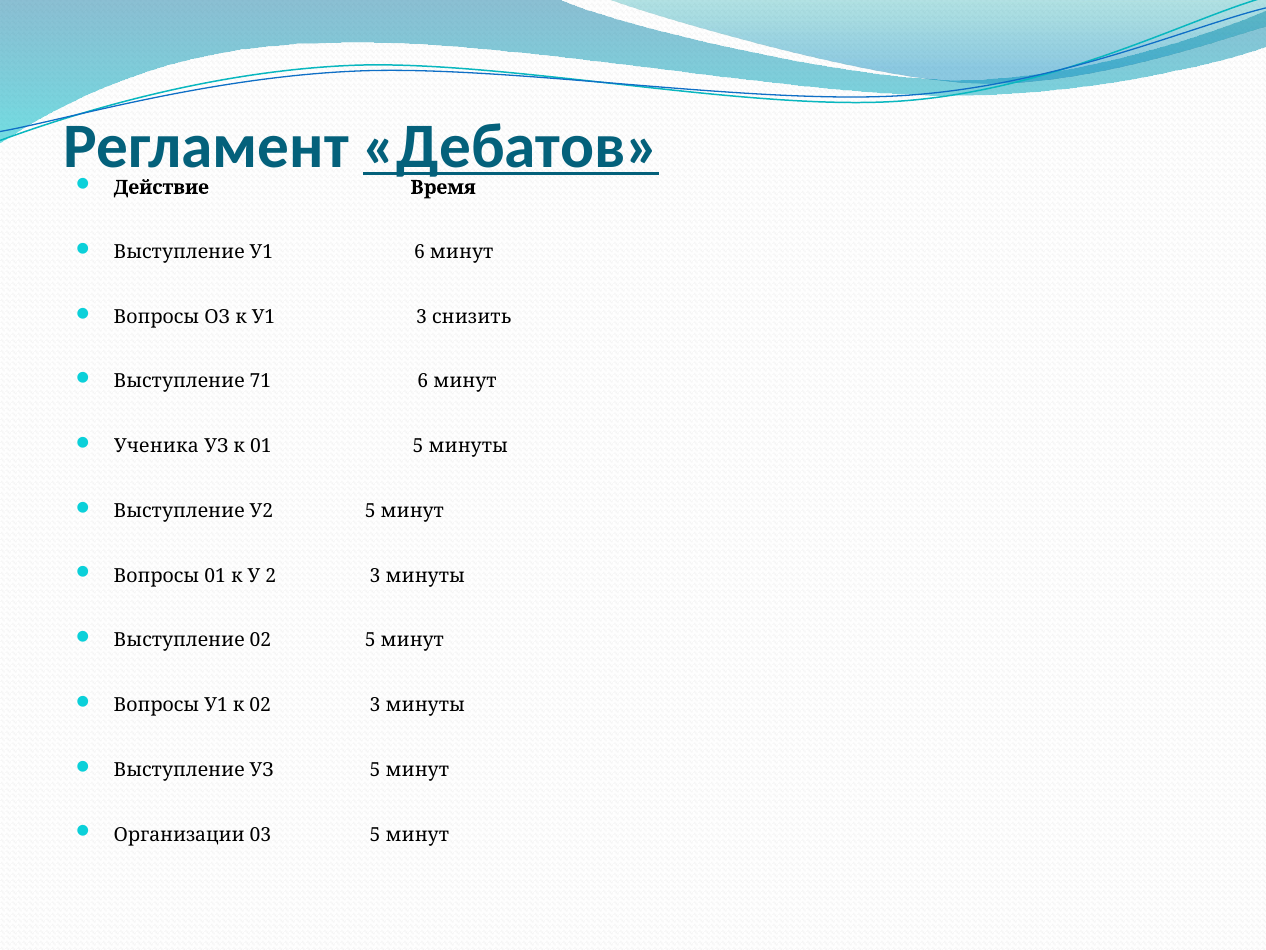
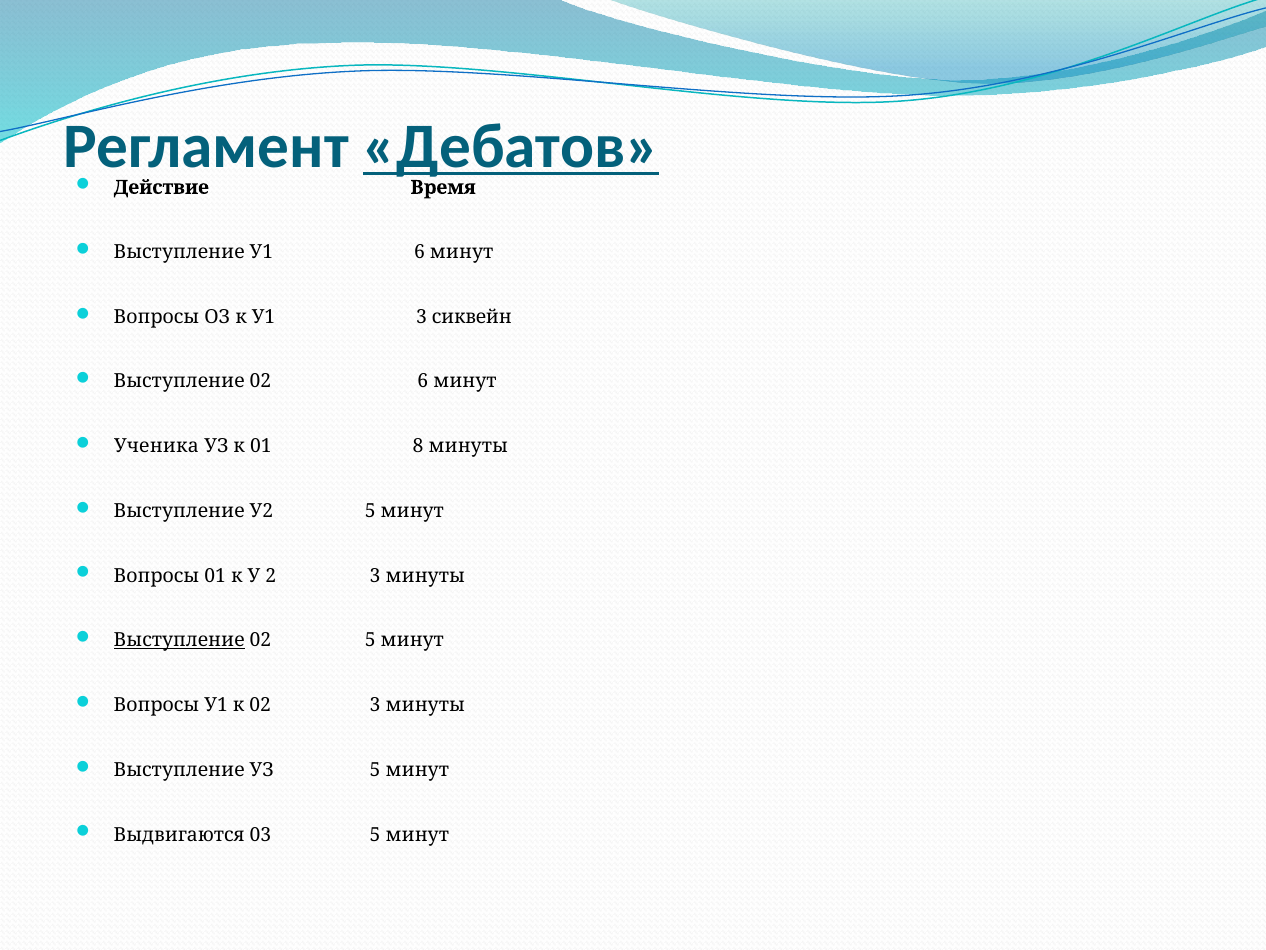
снизить: снизить -> сиквейн
71 at (260, 381): 71 -> 02
01 5: 5 -> 8
Выступление at (179, 640) underline: none -> present
Организации: Организации -> Выдвигаются
